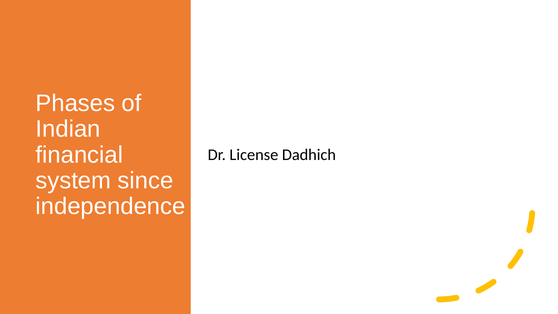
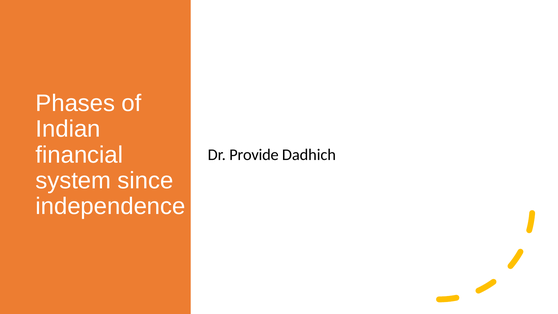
License: License -> Provide
